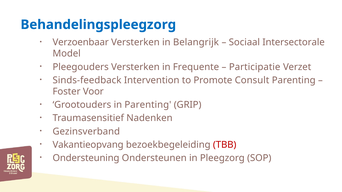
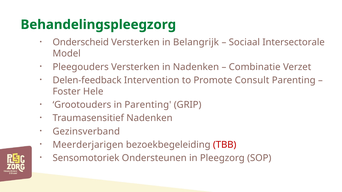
Behandelingspleegzorg colour: blue -> green
Verzoenbaar: Verzoenbaar -> Onderscheid
in Frequente: Frequente -> Nadenken
Participatie: Participatie -> Combinatie
Sinds-feedback: Sinds-feedback -> Delen-feedback
Voor: Voor -> Hele
Vakantieopvang: Vakantieopvang -> Meerderjarigen
Ondersteuning: Ondersteuning -> Sensomotoriek
